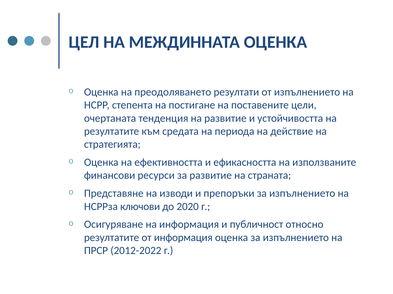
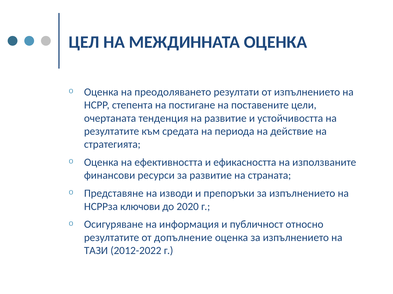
от информация: информация -> допълнение
ПРСР: ПРСР -> ТАЗИ
